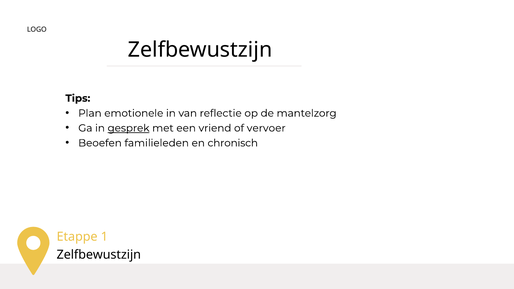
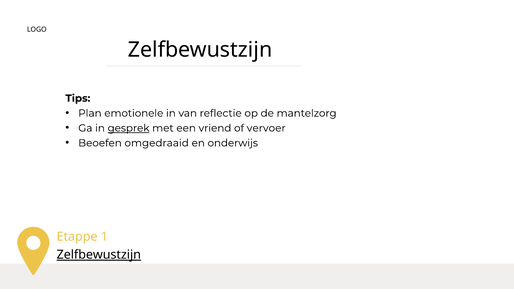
familieleden: familieleden -> omgedraaid
chronisch: chronisch -> onderwijs
Zelfbewustzijn at (99, 255) underline: none -> present
